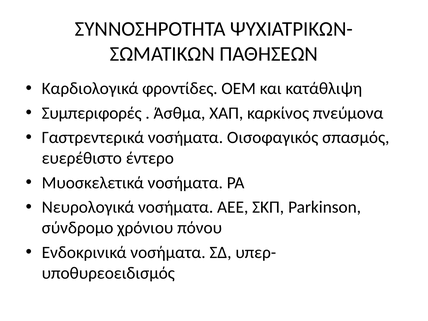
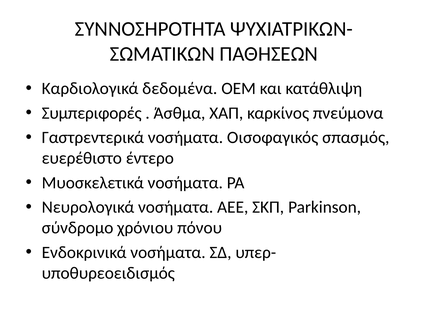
φροντίδες: φροντίδες -> δεδομένα
